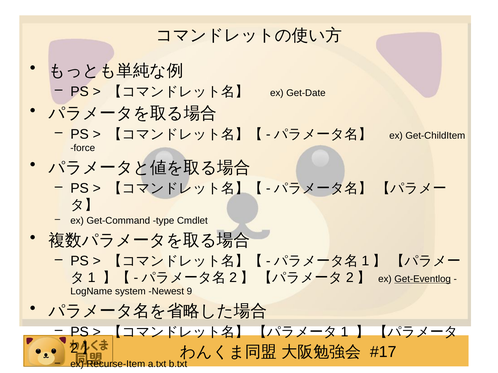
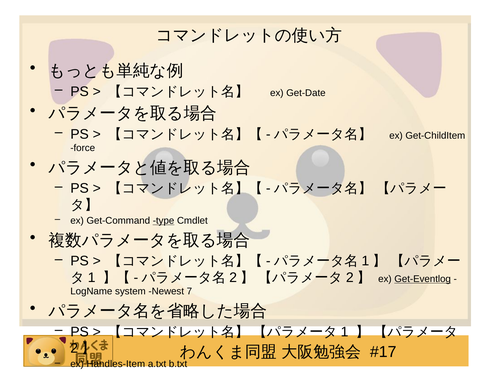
type underline: none -> present
9: 9 -> 7
Recurse-Item: Recurse-Item -> Handles-Item
